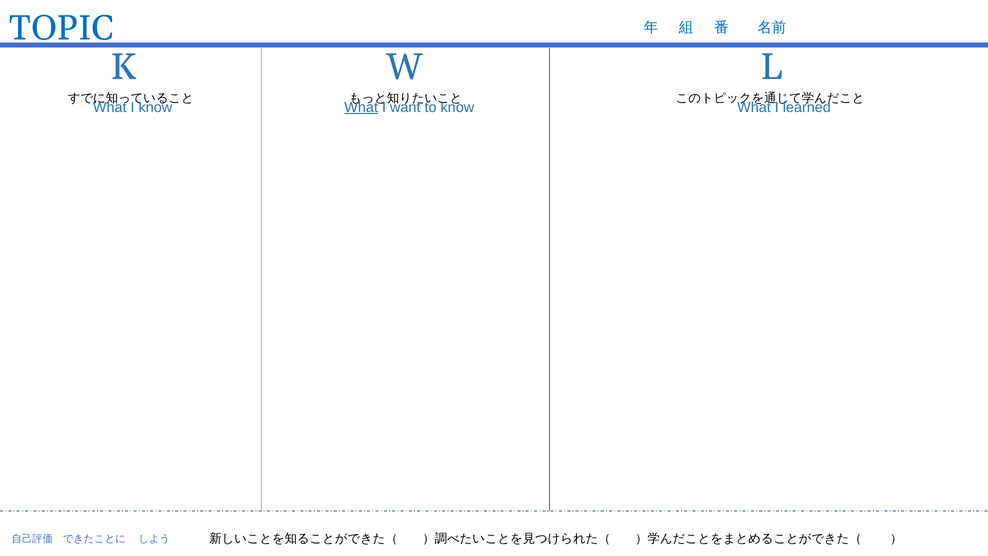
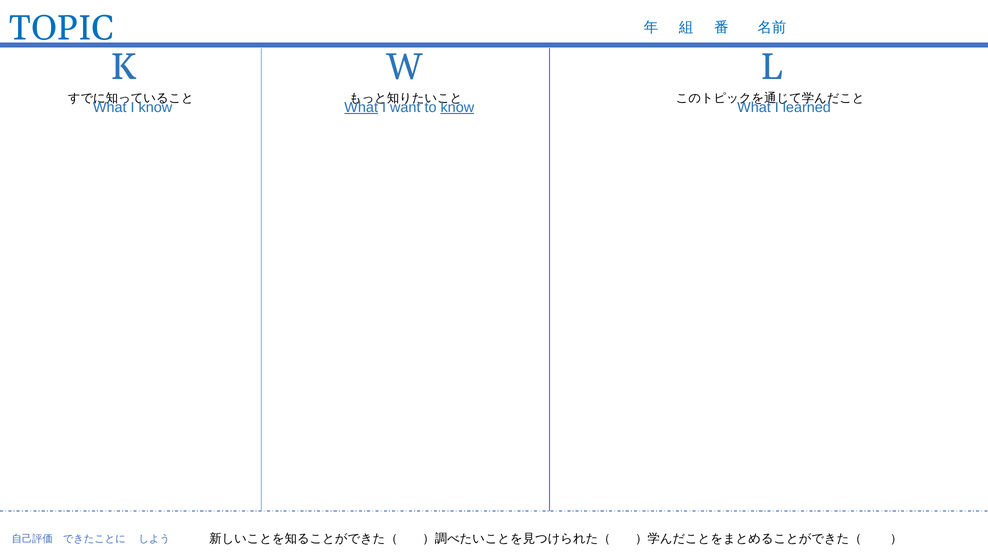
know at (457, 107) underline: none -> present
